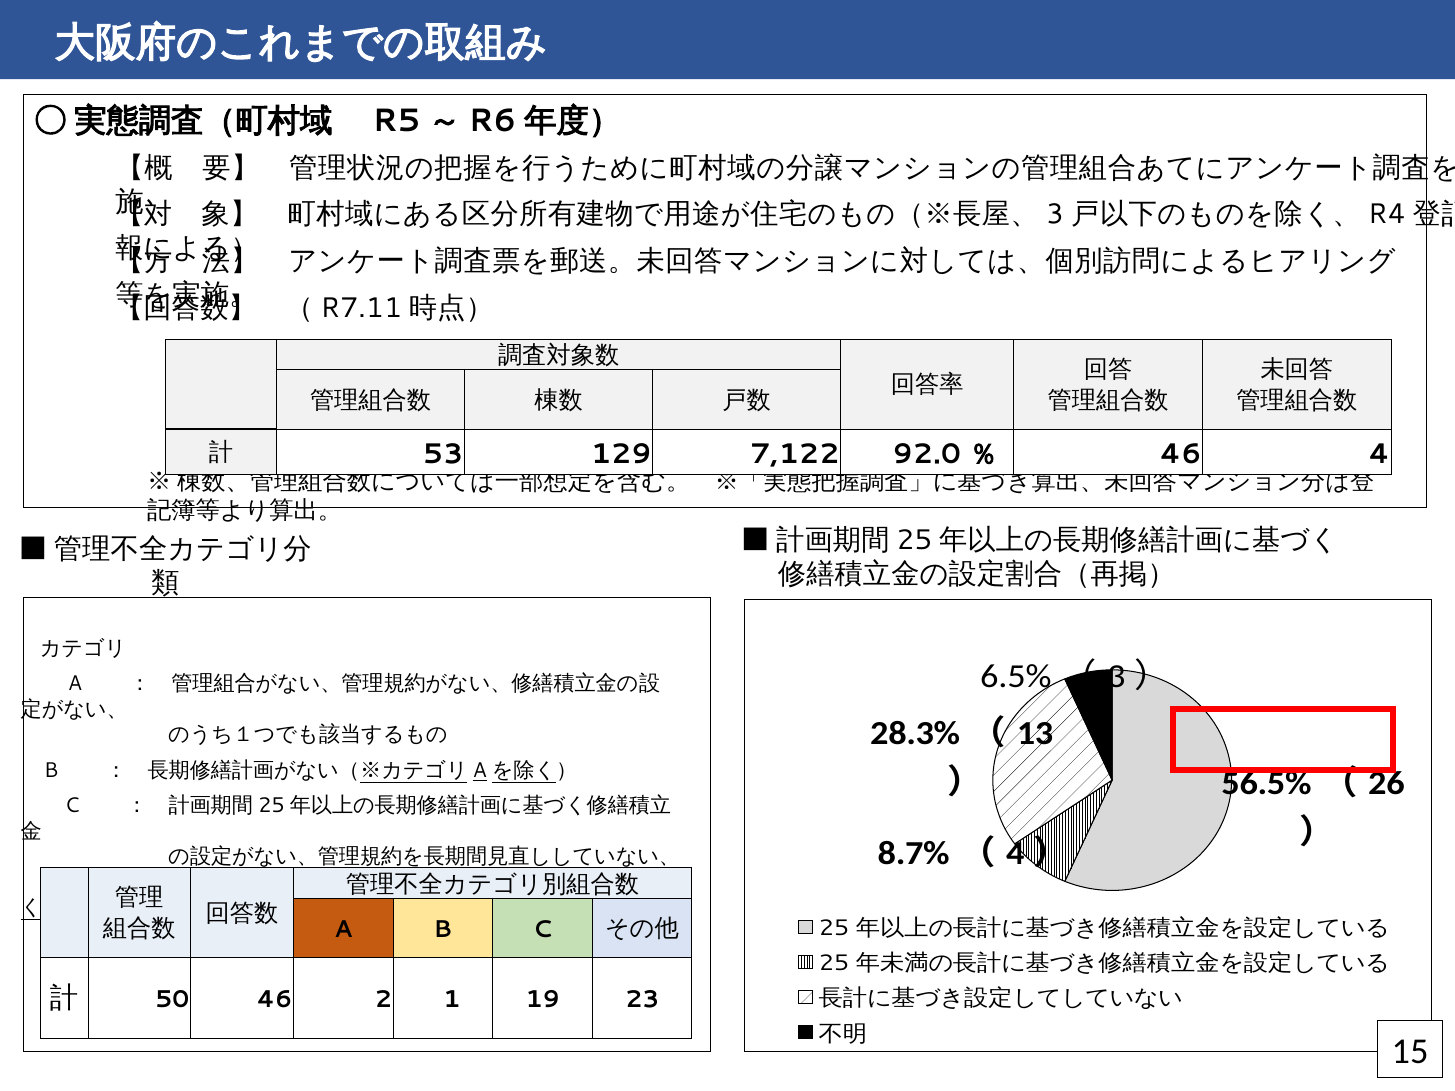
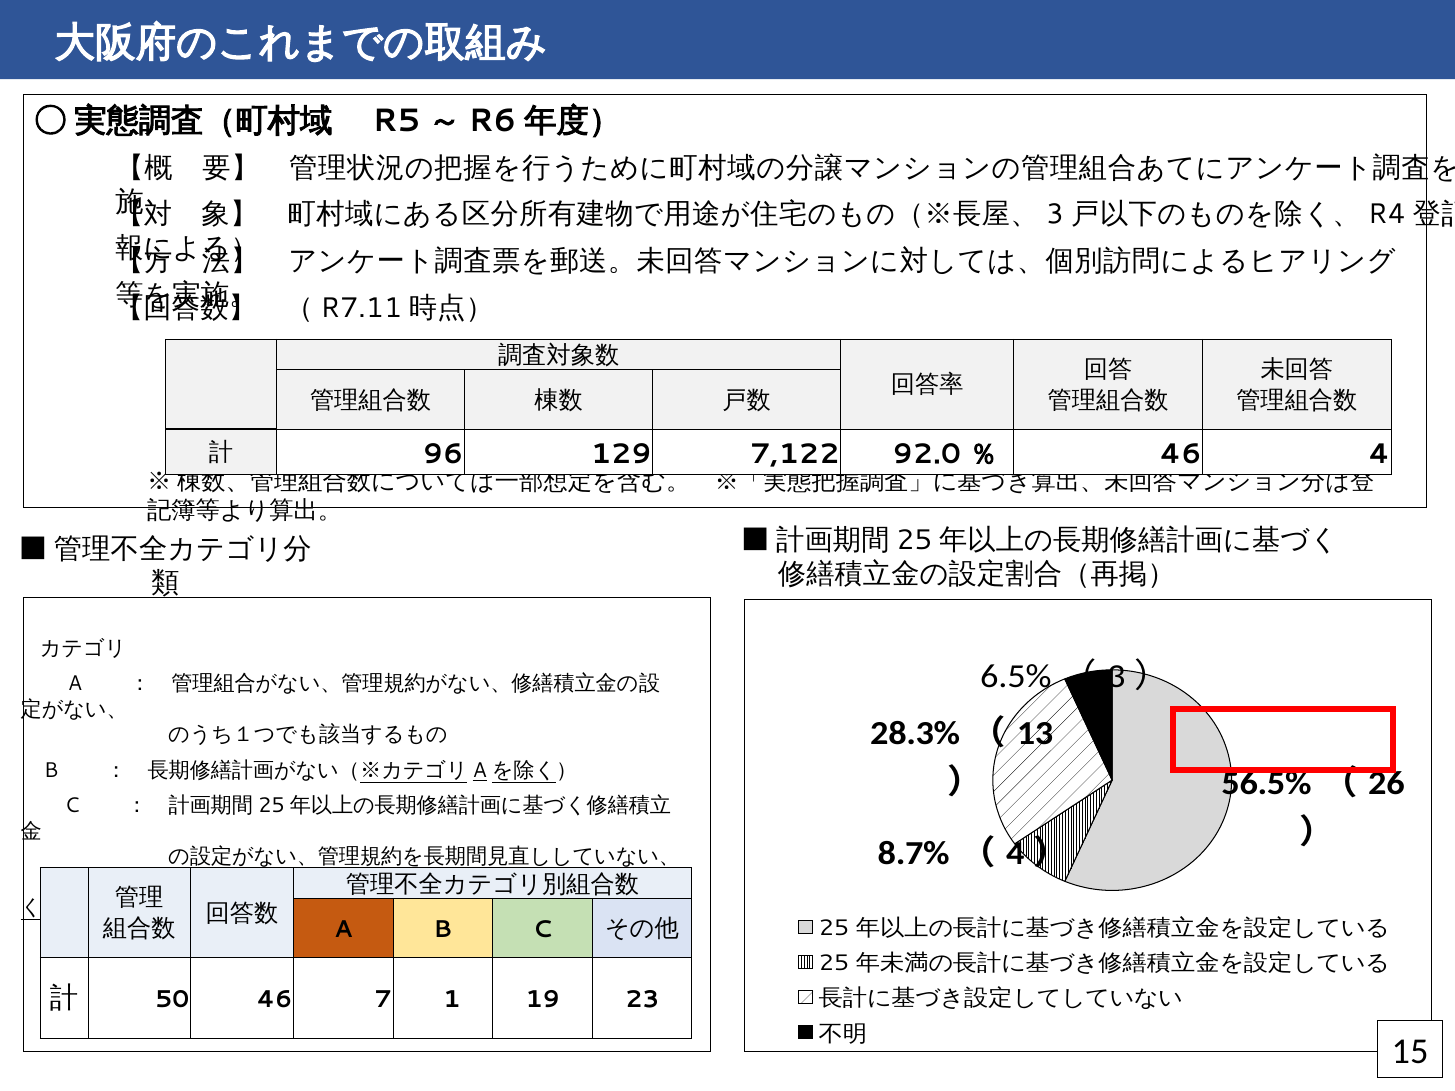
53: 53 -> 96
2: 2 -> 7
